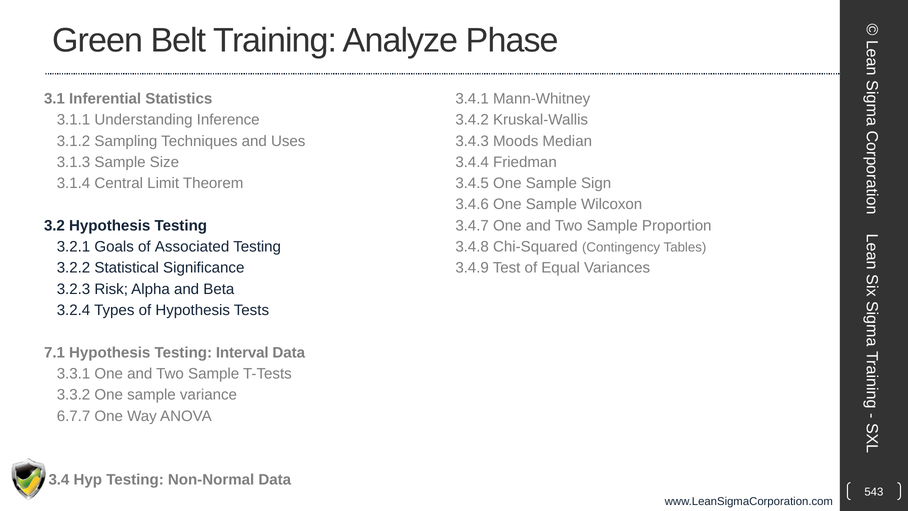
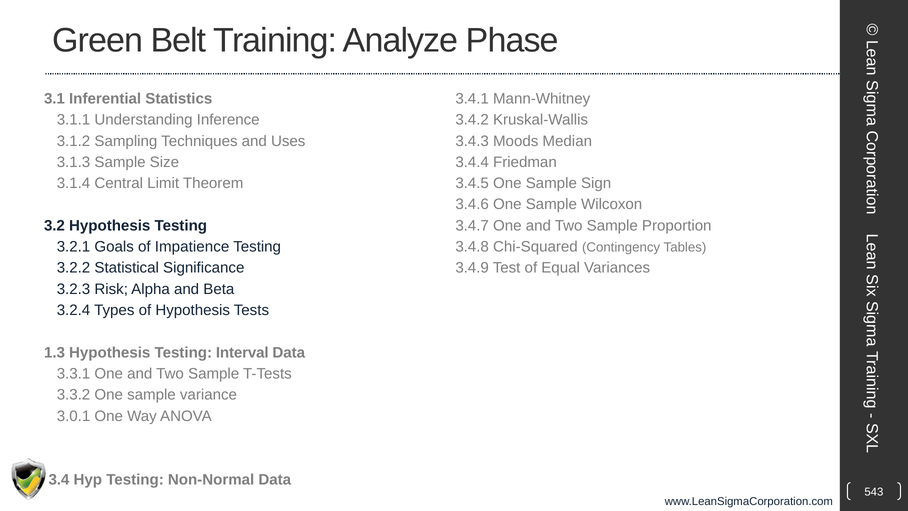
Associated: Associated -> Impatience
7.1: 7.1 -> 1.3
6.7.7: 6.7.7 -> 3.0.1
